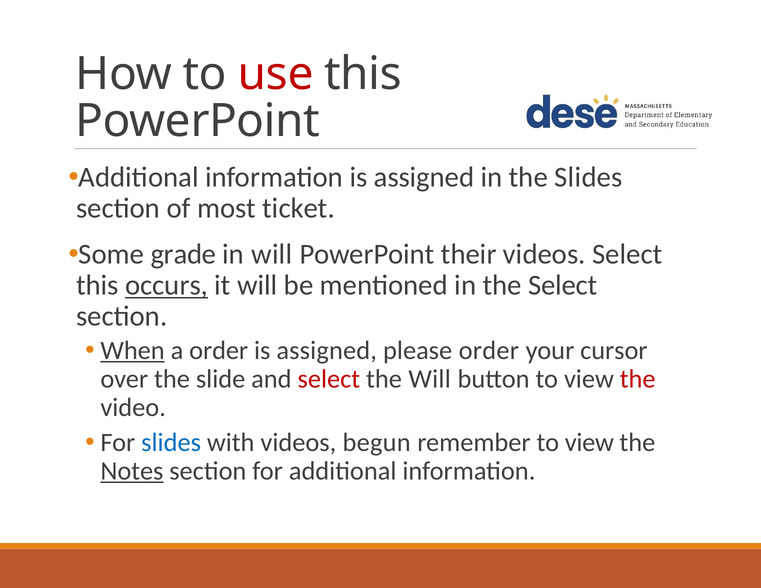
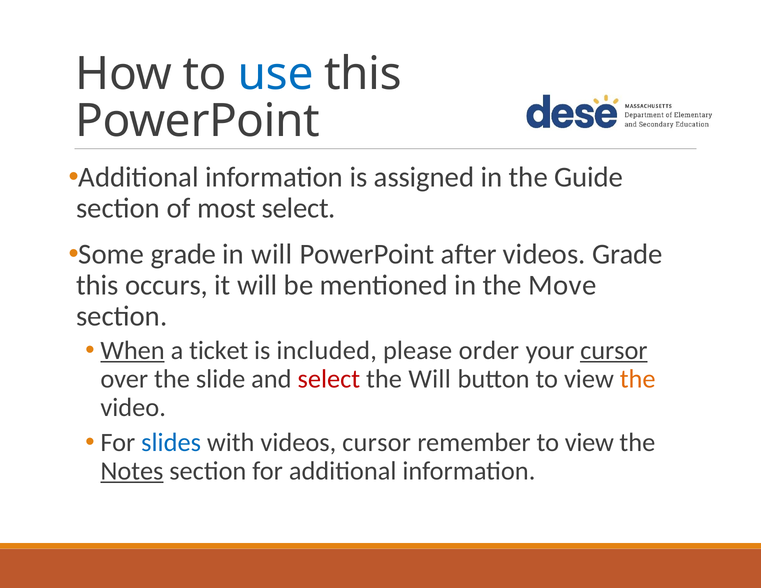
use colour: red -> blue
the Slides: Slides -> Guide
most ticket: ticket -> select
their: their -> after
videos Select: Select -> Grade
occurs underline: present -> none
the Select: Select -> Move
a order: order -> ticket
assigned at (327, 351): assigned -> included
cursor at (614, 351) underline: none -> present
the at (638, 379) colour: red -> orange
videos begun: begun -> cursor
